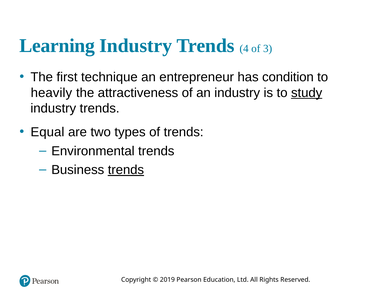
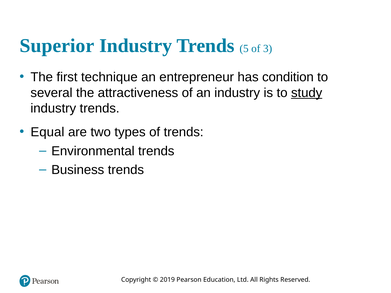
Learning: Learning -> Superior
4: 4 -> 5
heavily: heavily -> several
trends at (126, 170) underline: present -> none
